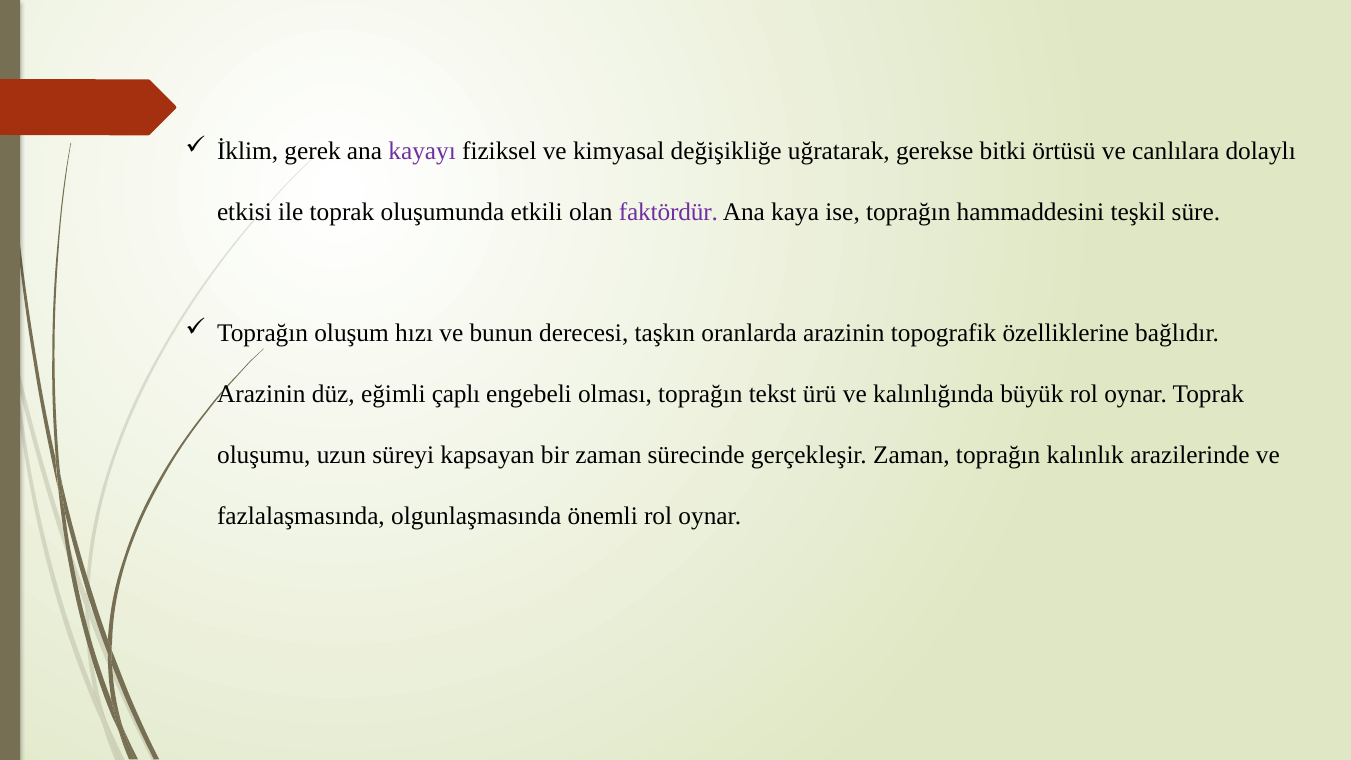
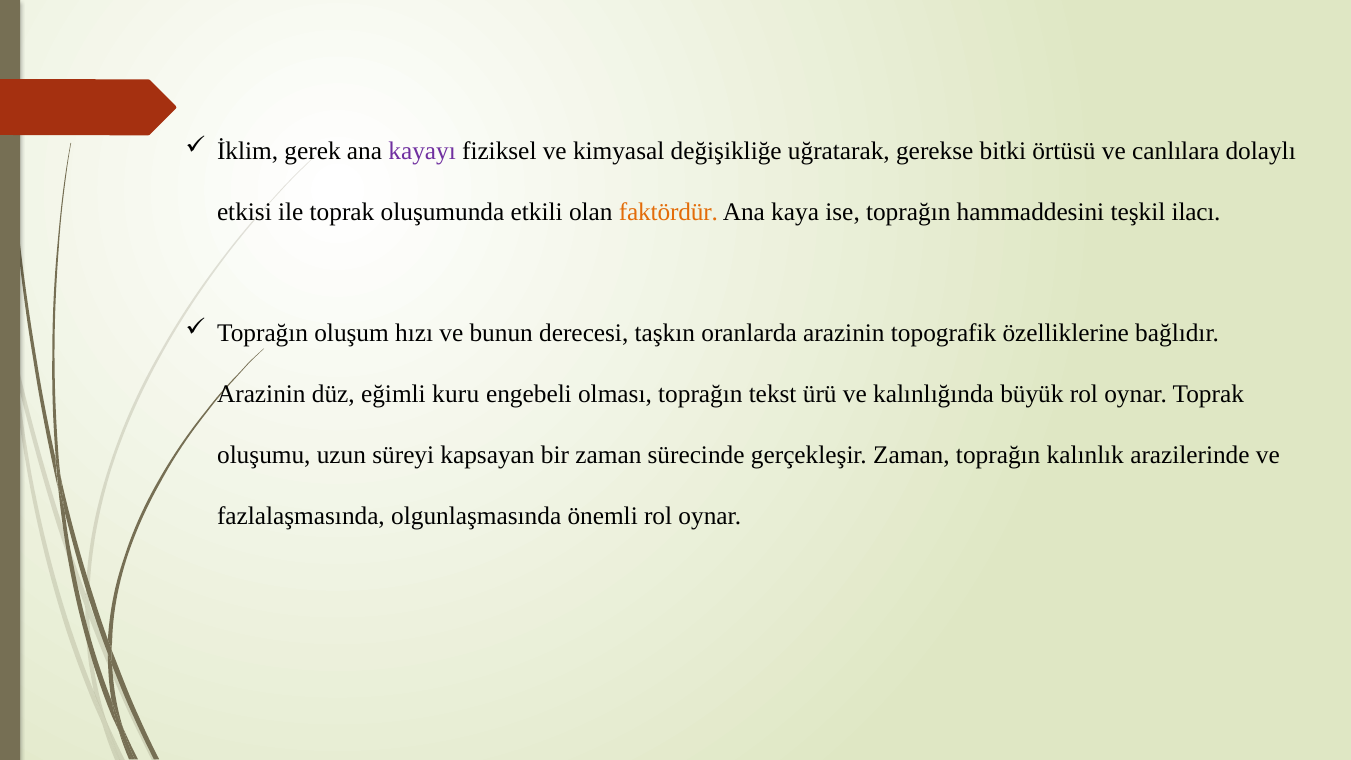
faktördür colour: purple -> orange
süre: süre -> ilacı
çaplı: çaplı -> kuru
